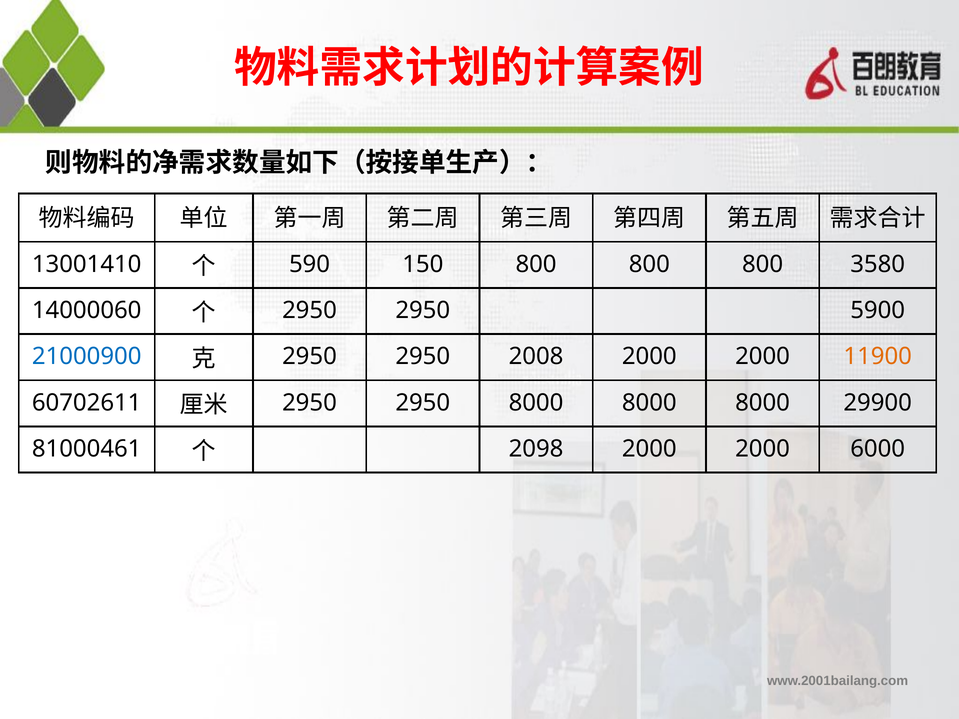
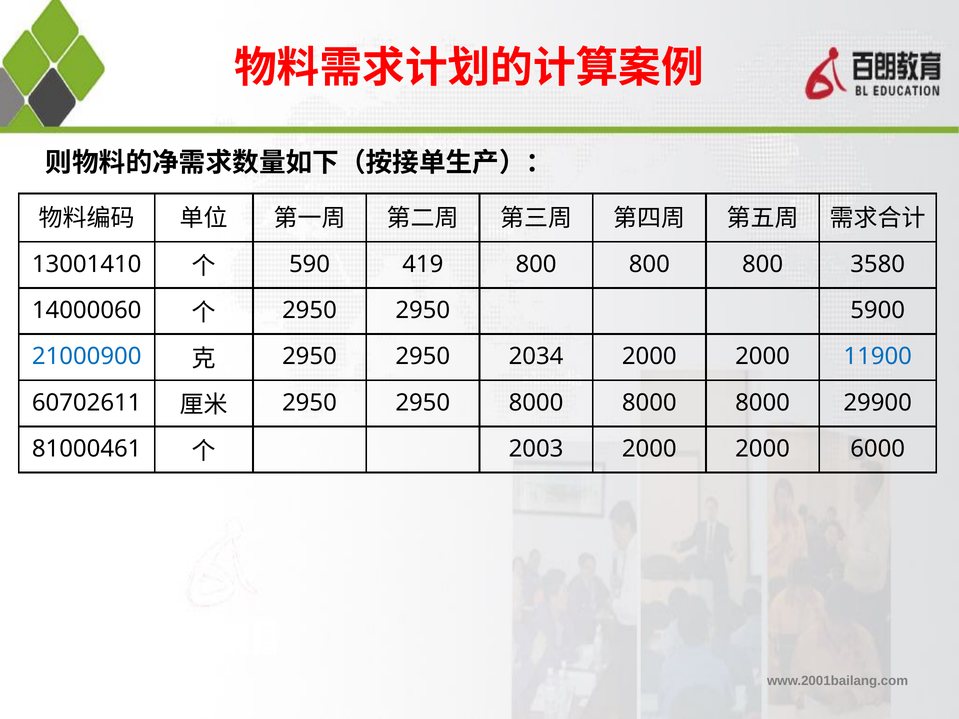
150: 150 -> 419
2008: 2008 -> 2034
11900 colour: orange -> blue
2098: 2098 -> 2003
